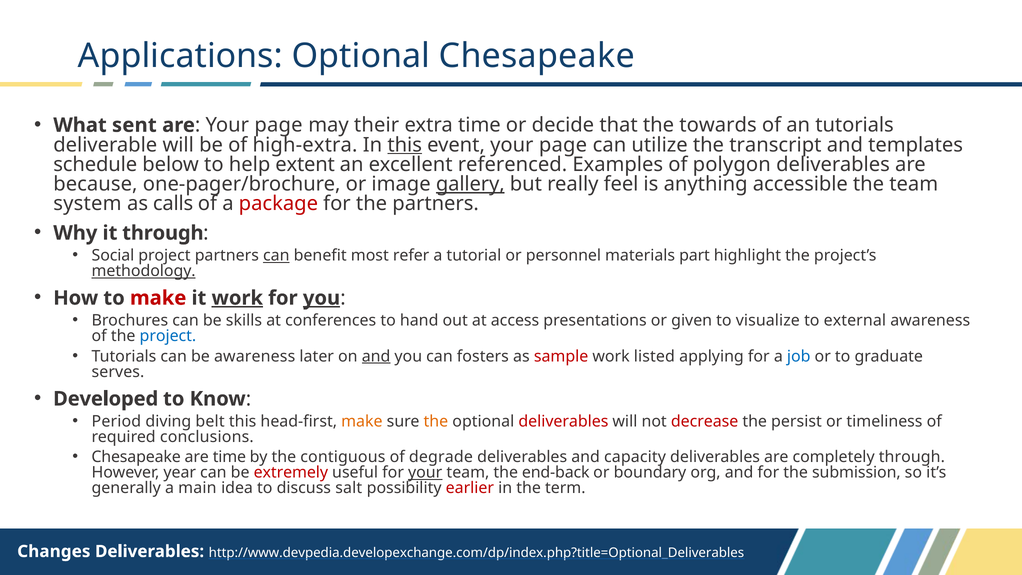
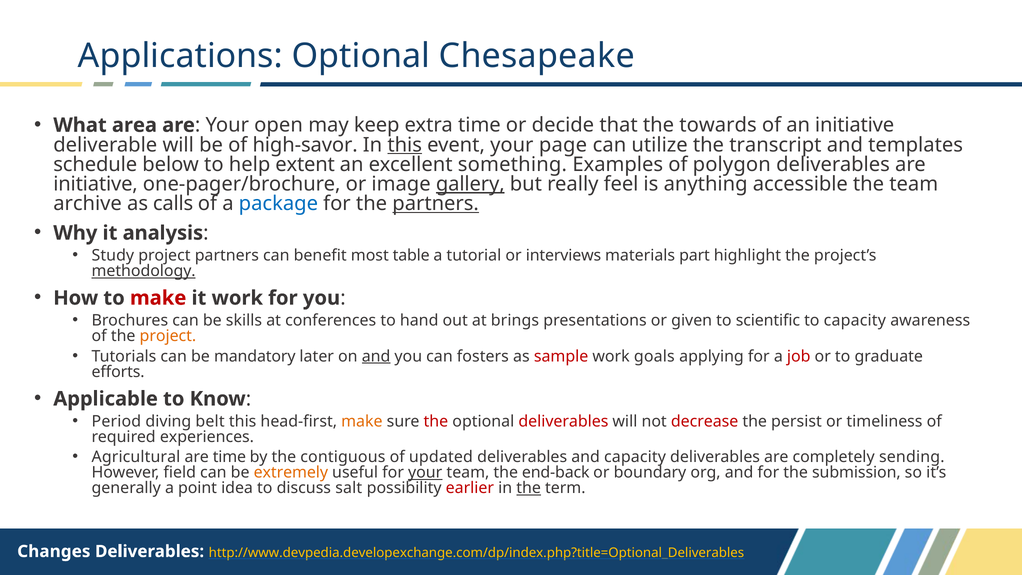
sent: sent -> area
page at (279, 125): page -> open
their: their -> keep
an tutorials: tutorials -> initiative
high-extra: high-extra -> high-savor
referenced: referenced -> something
because at (95, 184): because -> initiative
system: system -> archive
package colour: red -> blue
partners at (436, 204) underline: none -> present
it through: through -> analysis
Social: Social -> Study
can at (276, 255) underline: present -> none
refer: refer -> table
personnel: personnel -> interviews
work at (237, 298) underline: present -> none
you at (322, 298) underline: present -> none
access: access -> brings
visualize: visualize -> scientific
to external: external -> capacity
project at (168, 336) colour: blue -> orange
be awareness: awareness -> mandatory
listed: listed -> goals
job colour: blue -> red
serves: serves -> efforts
Developed: Developed -> Applicable
the at (436, 421) colour: orange -> red
conclusions: conclusions -> experiences
Chesapeake at (136, 457): Chesapeake -> Agricultural
degrade: degrade -> updated
completely through: through -> sending
year: year -> field
extremely colour: red -> orange
main: main -> point
the at (529, 488) underline: none -> present
http://www.devpedia.developexchange.com/dp/index.php?title=Optional_Deliverables colour: white -> yellow
